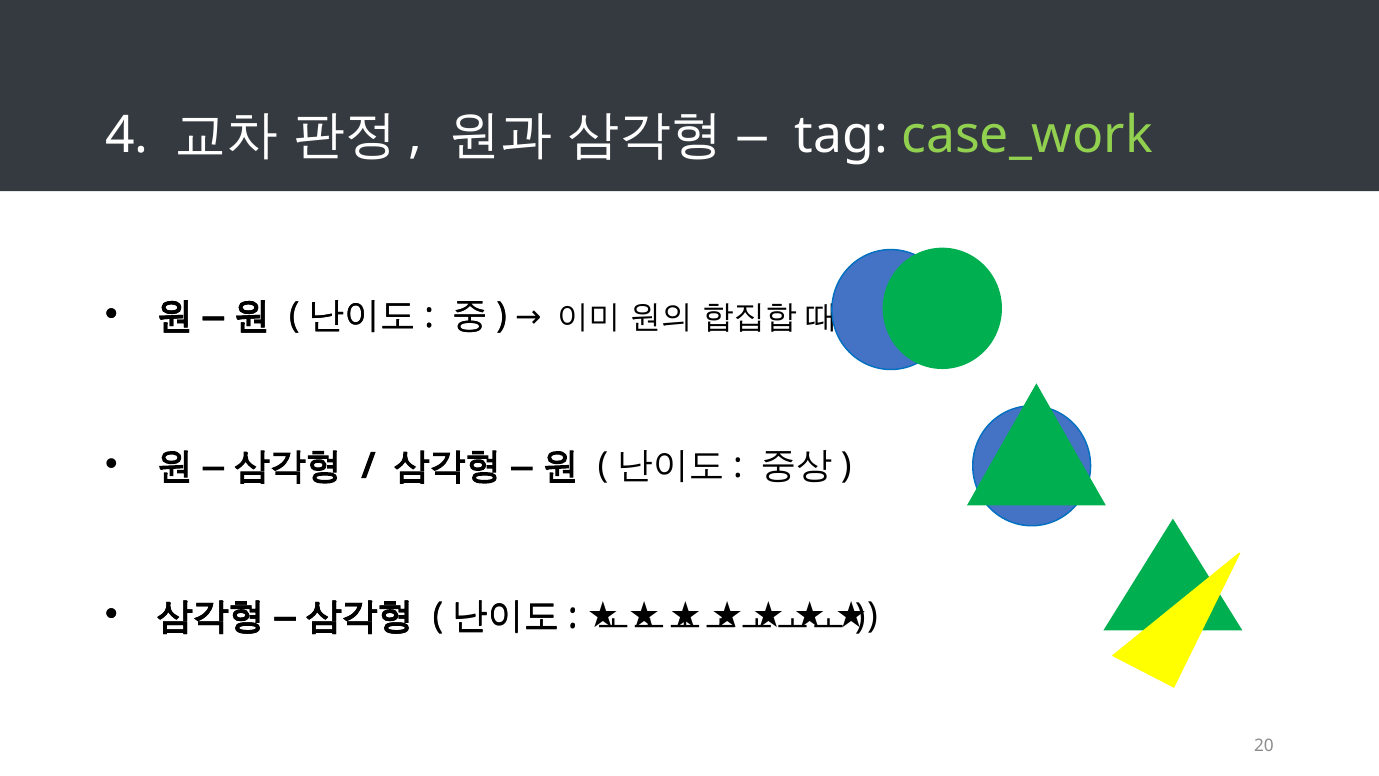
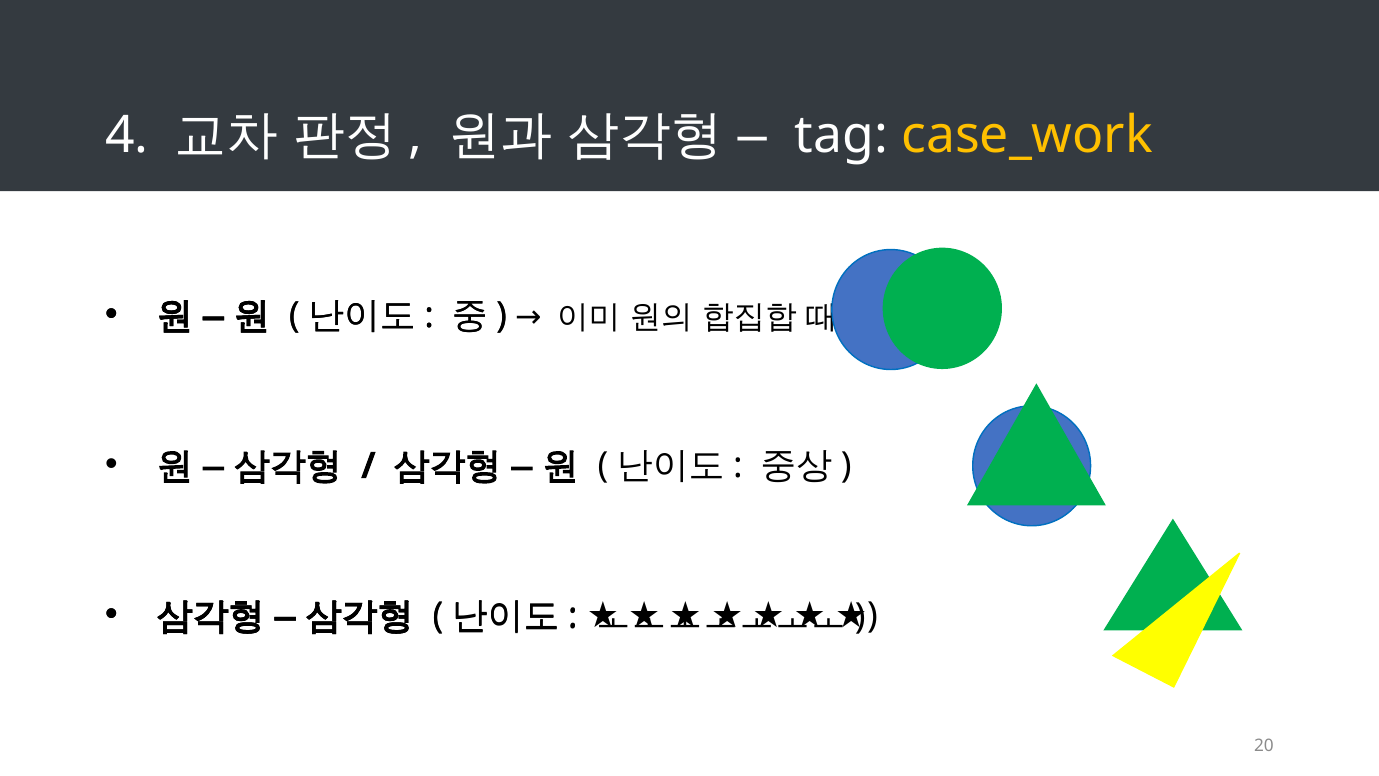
case_work colour: light green -> yellow
